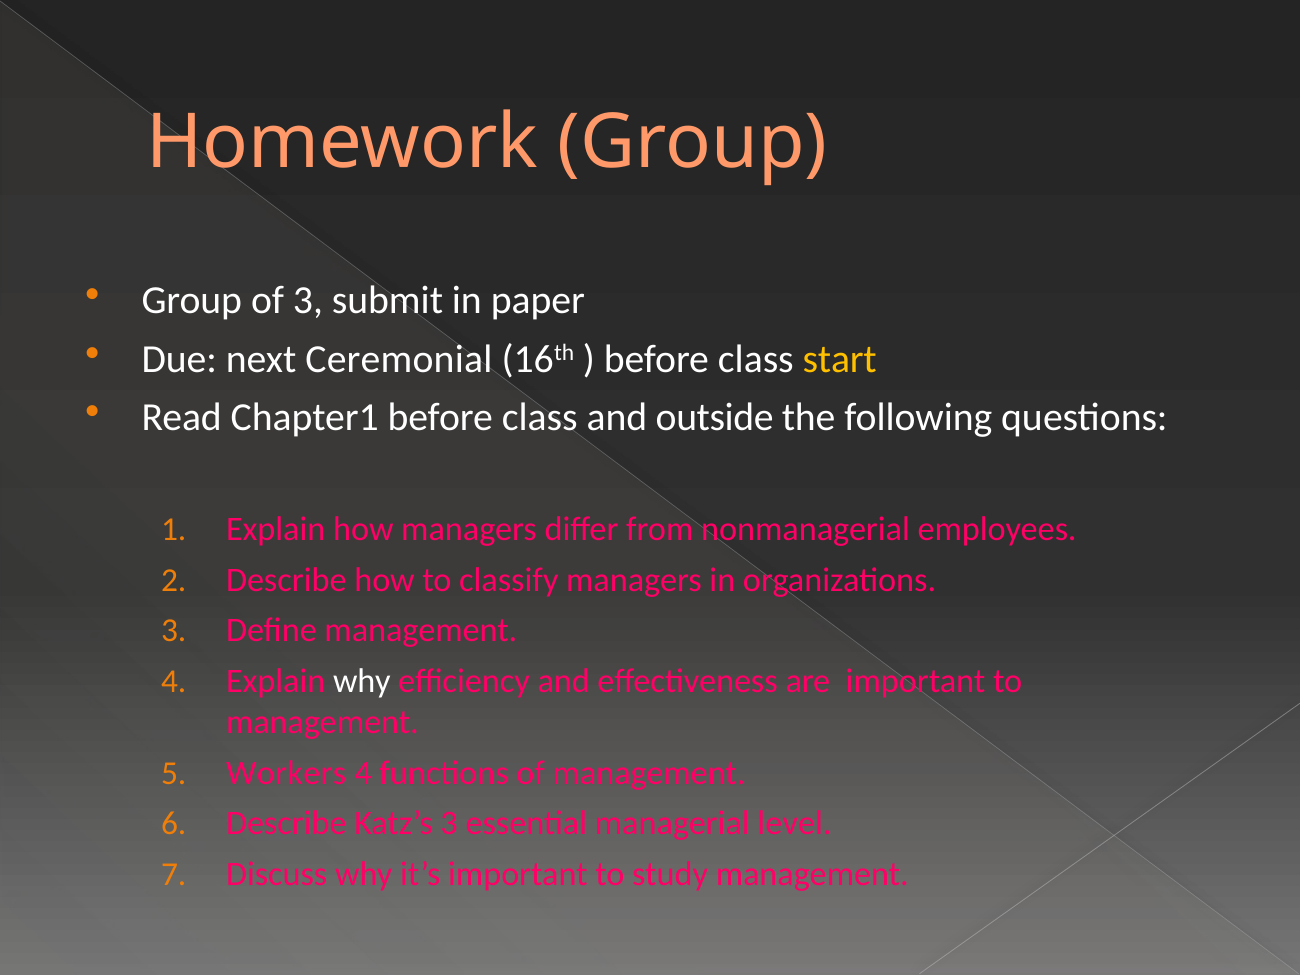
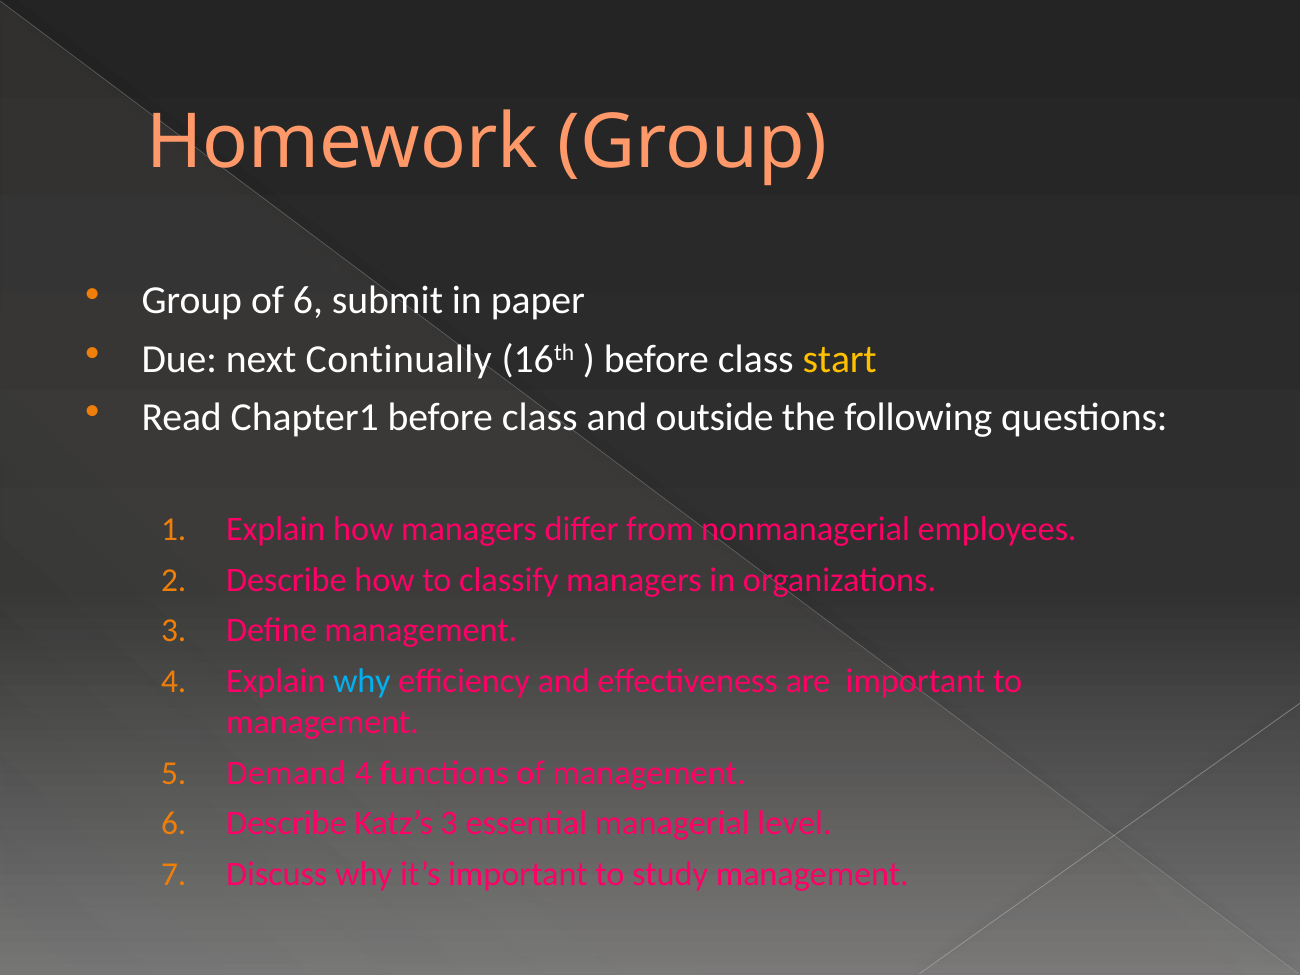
of 3: 3 -> 6
Ceremonial: Ceremonial -> Continually
why at (362, 681) colour: white -> light blue
Workers: Workers -> Demand
